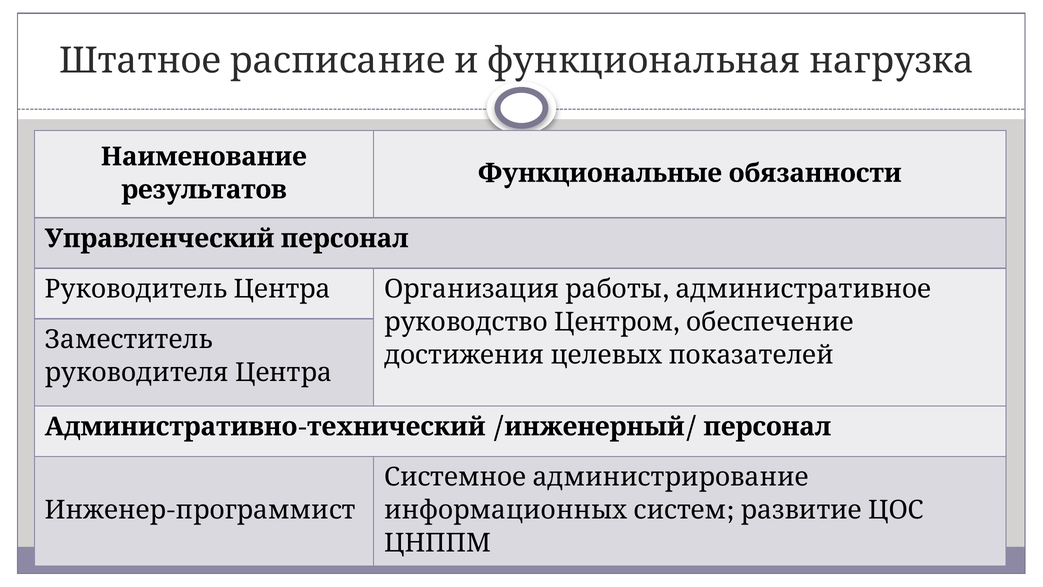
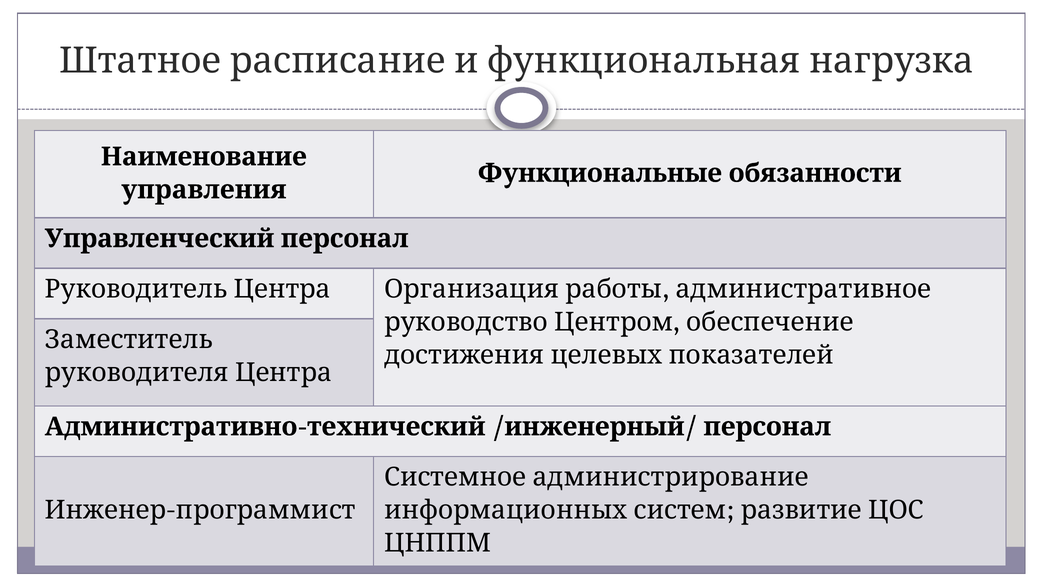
результатов: результатов -> управления
